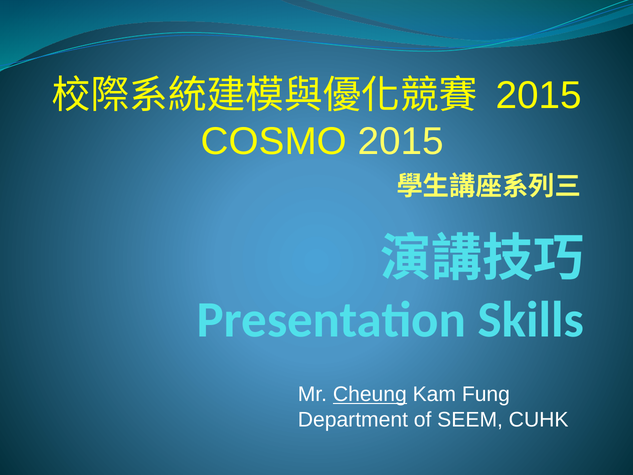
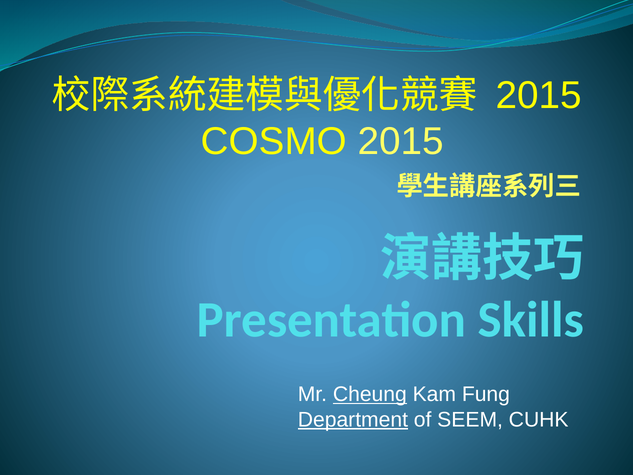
Department underline: none -> present
